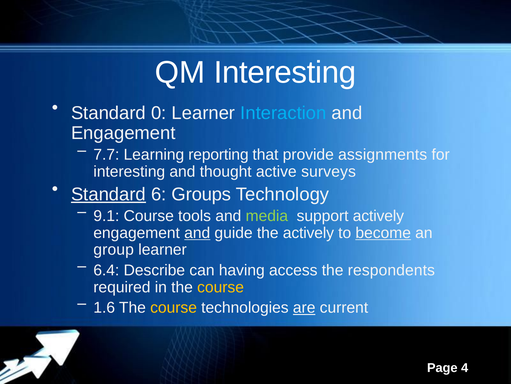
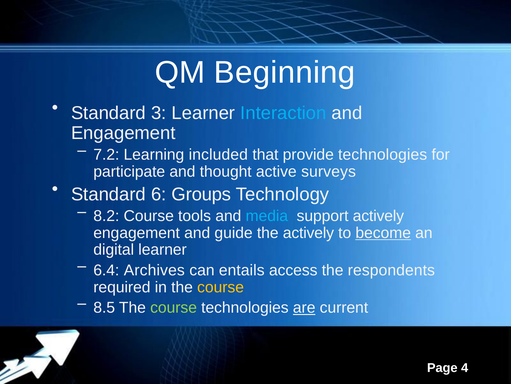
QM Interesting: Interesting -> Beginning
0: 0 -> 3
7.7: 7.7 -> 7.2
reporting: reporting -> included
provide assignments: assignments -> technologies
interesting at (129, 171): interesting -> participate
Standard at (108, 194) underline: present -> none
9.1: 9.1 -> 8.2
media colour: light green -> light blue
and at (197, 232) underline: present -> none
group: group -> digital
Describe: Describe -> Archives
having: having -> entails
1.6: 1.6 -> 8.5
course at (174, 307) colour: yellow -> light green
